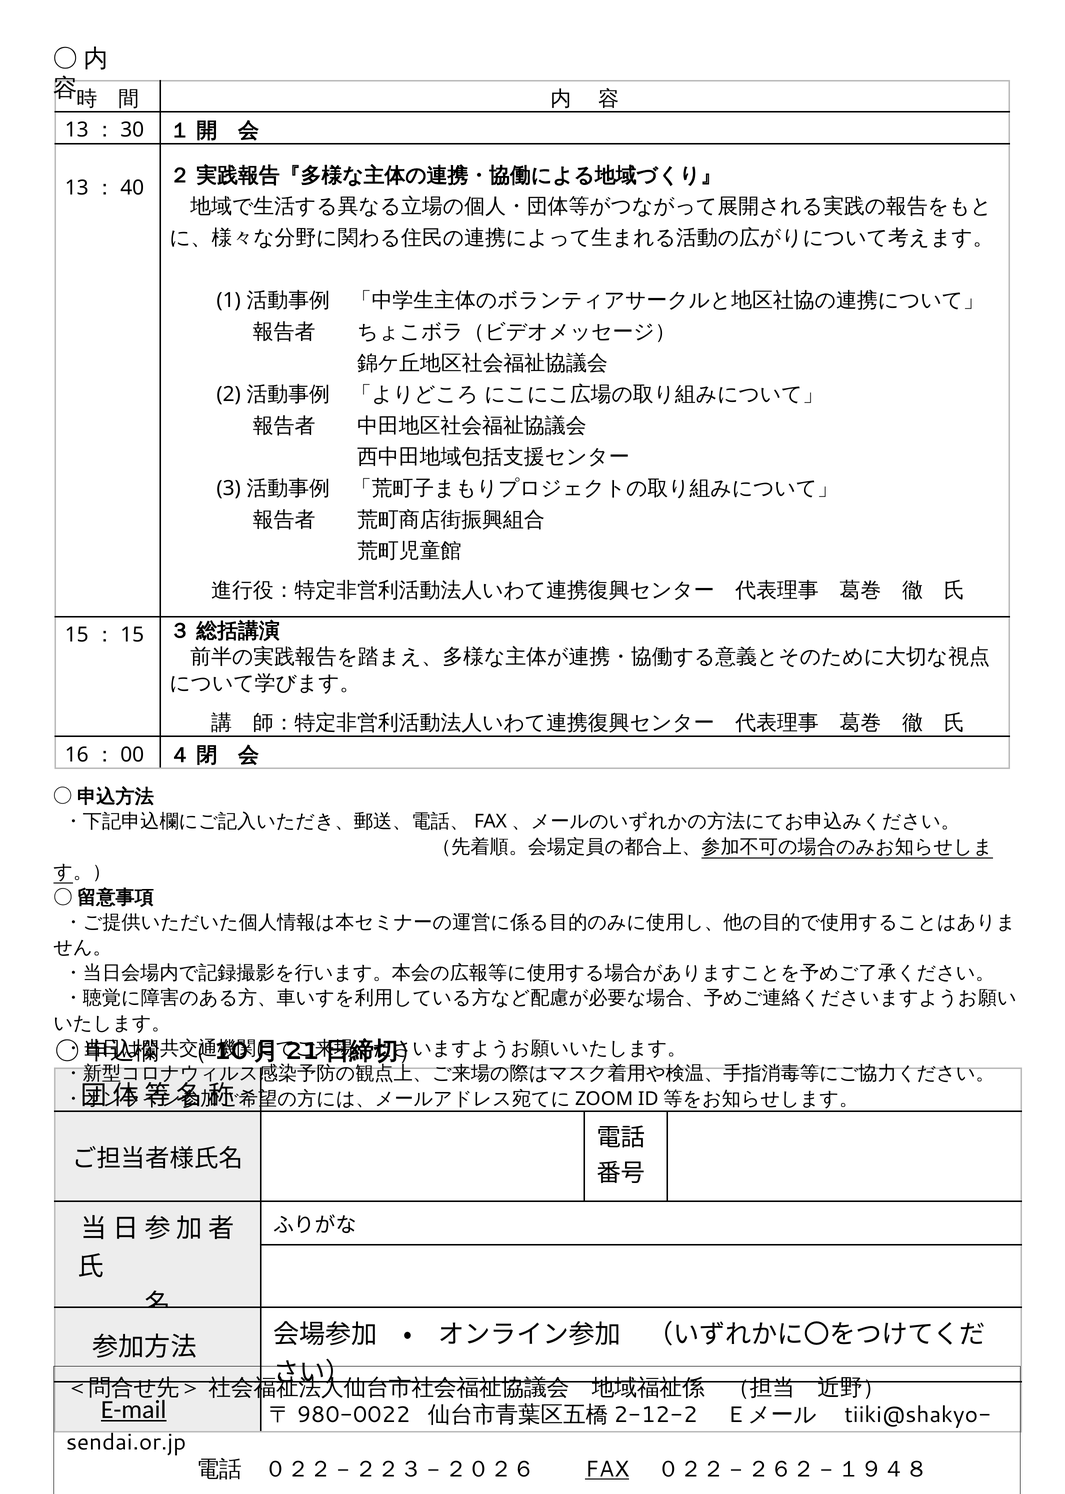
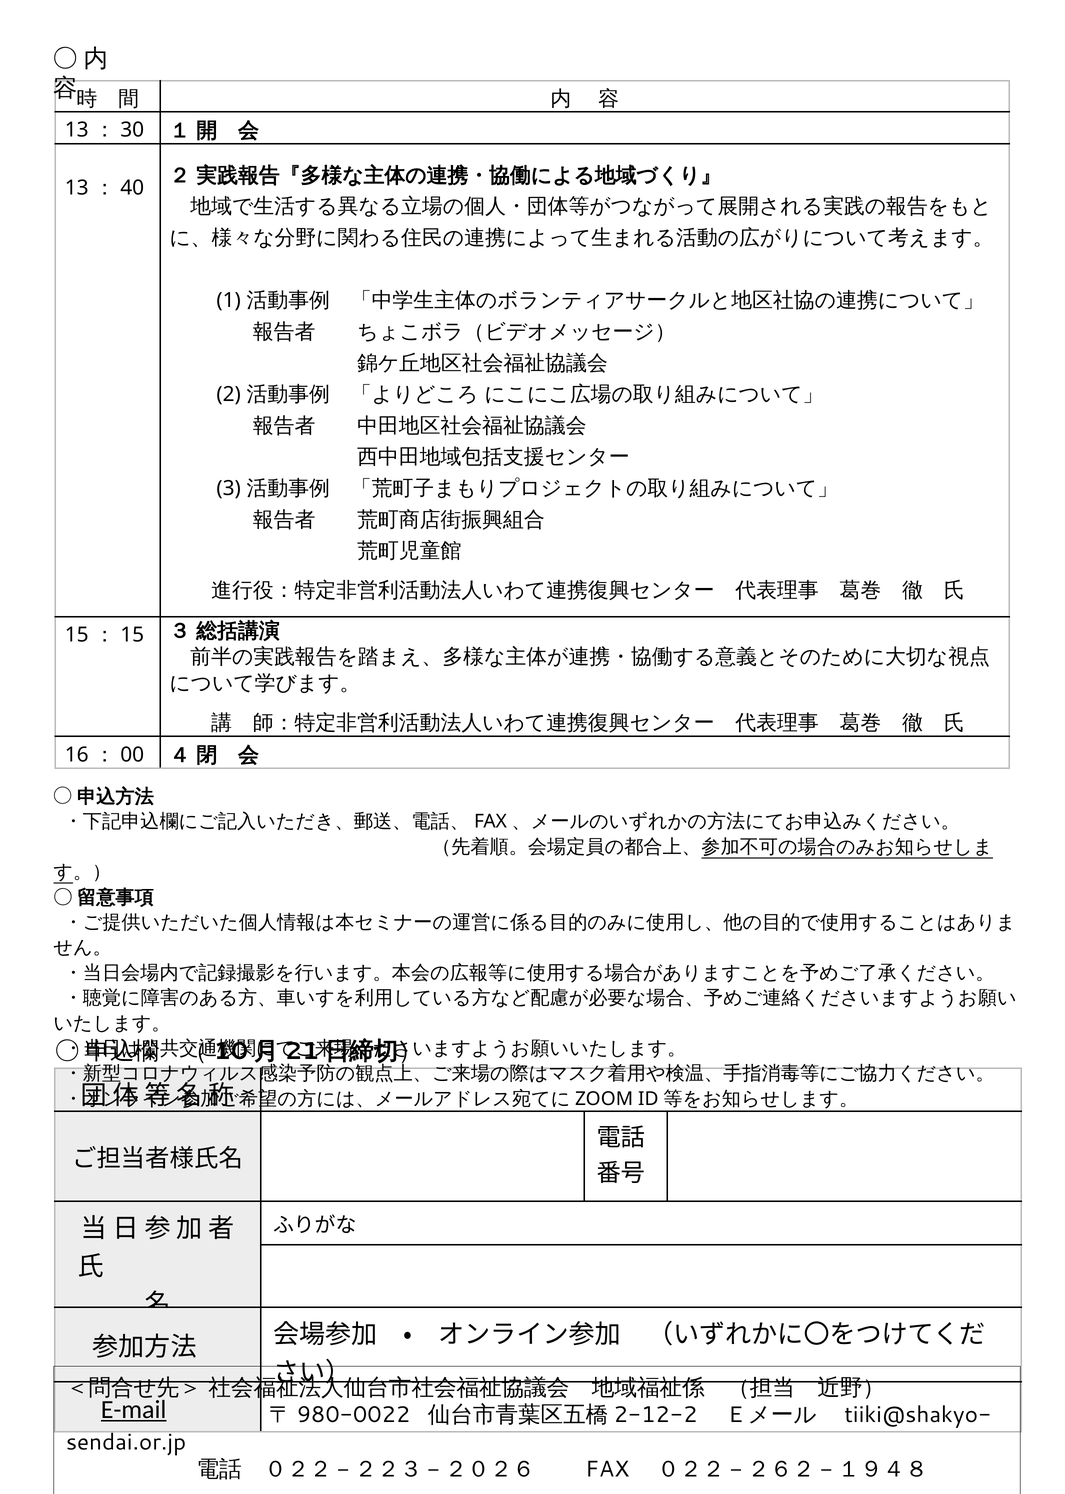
FAX underline: present -> none
